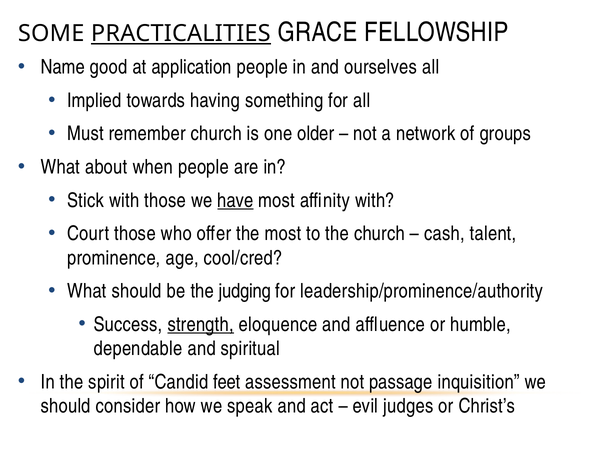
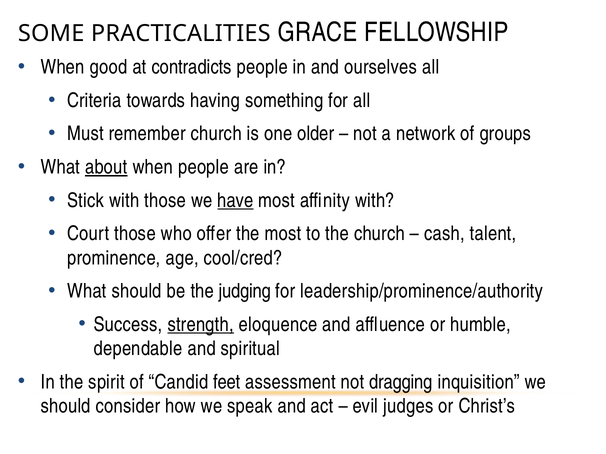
PRACTICALITIES underline: present -> none
Name at (63, 67): Name -> When
application: application -> contradicts
Implied: Implied -> Criteria
about underline: none -> present
passage: passage -> dragging
